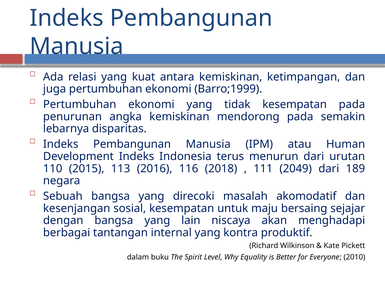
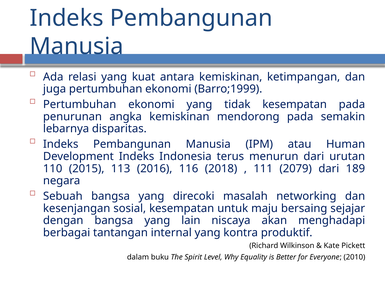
2049: 2049 -> 2079
akomodatif: akomodatif -> networking
